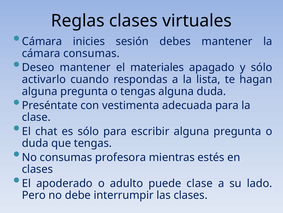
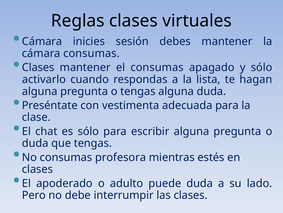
Deseo at (38, 67): Deseo -> Clases
el materiales: materiales -> consumas
puede clase: clase -> duda
